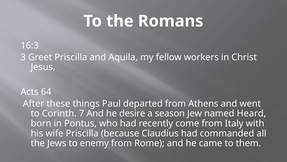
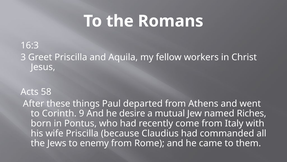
64: 64 -> 58
7: 7 -> 9
season: season -> mutual
Heard: Heard -> Riches
